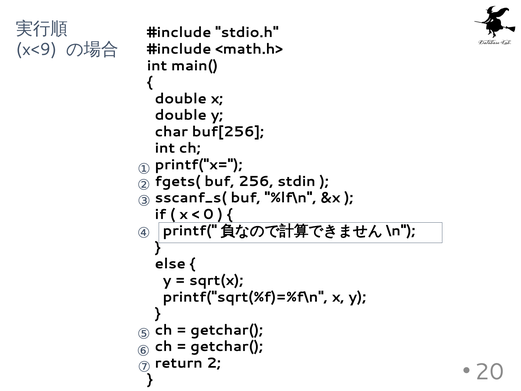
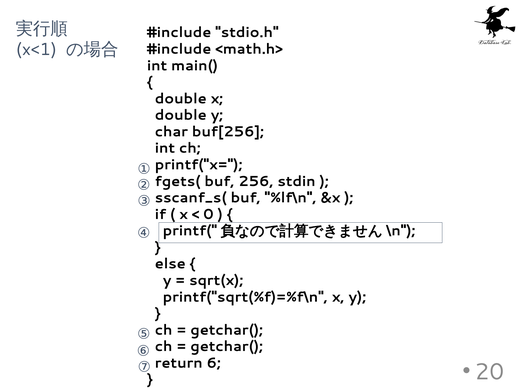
x<9: x<9 -> x<1
2: 2 -> 6
